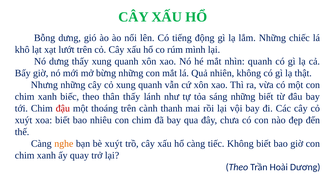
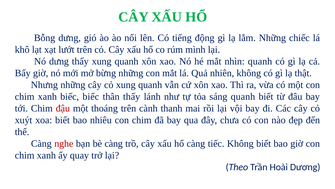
biếc theo: theo -> biếc
sáng những: những -> quanh
nghe colour: orange -> red
bè xuýt: xuýt -> càng
